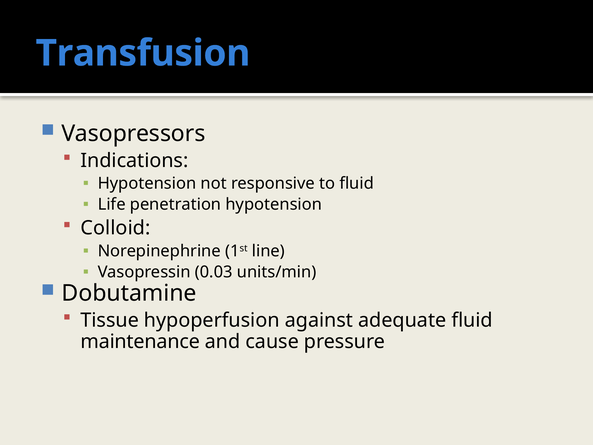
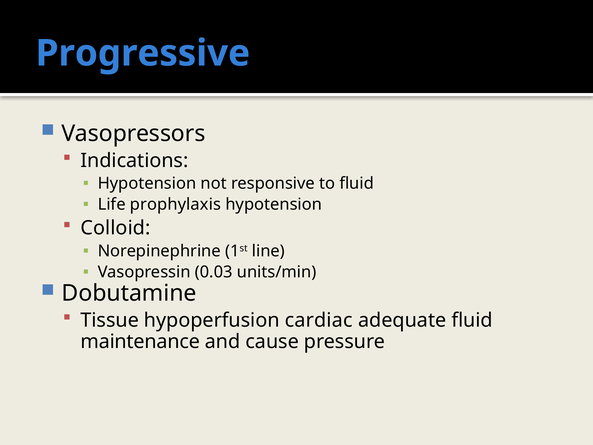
Transfusion: Transfusion -> Progressive
penetration: penetration -> prophylaxis
against: against -> cardiac
